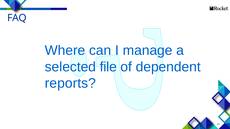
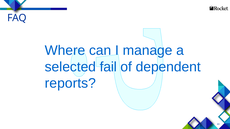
file: file -> fail
